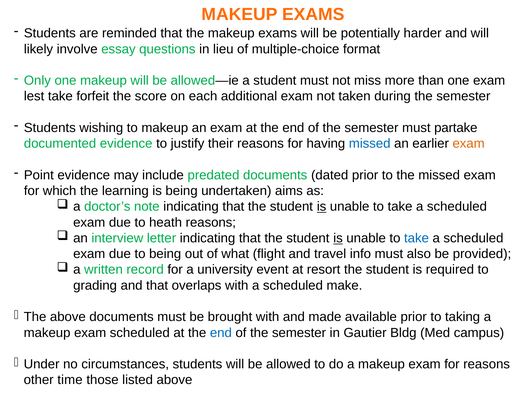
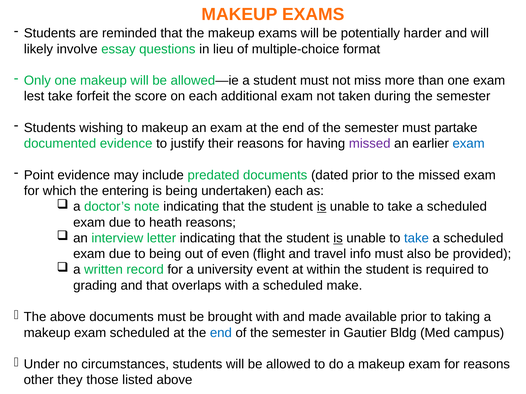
missed at (370, 144) colour: blue -> purple
exam at (469, 144) colour: orange -> blue
learning: learning -> entering
undertaken aims: aims -> each
what: what -> even
resort: resort -> within
time: time -> they
